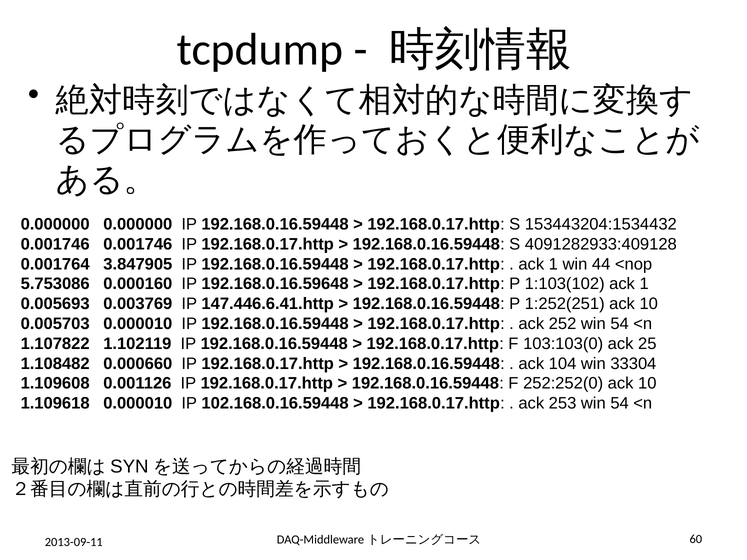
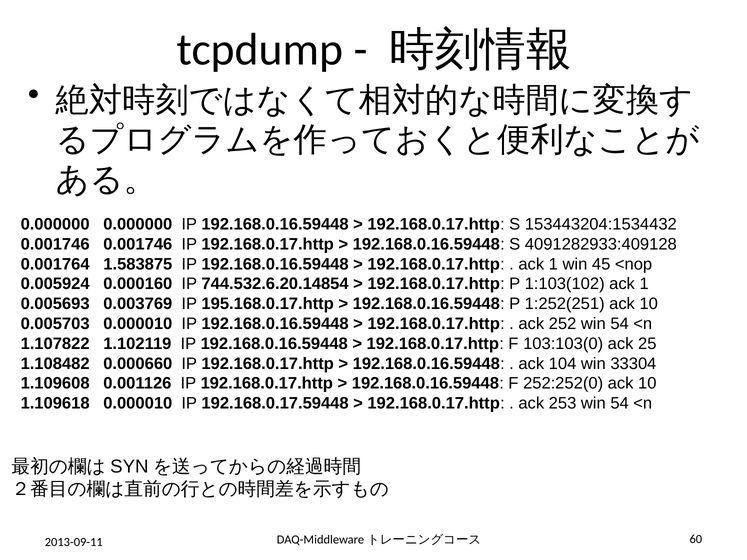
3.847905: 3.847905 -> 1.583875
44: 44 -> 45
5.753086: 5.753086 -> 0.005924
192.168.0.16.59648: 192.168.0.16.59648 -> 744.532.6.20.14854
147.446.6.41.http: 147.446.6.41.http -> 195.168.0.17.http
102.168.0.16.59448: 102.168.0.16.59448 -> 192.168.0.17.59448
